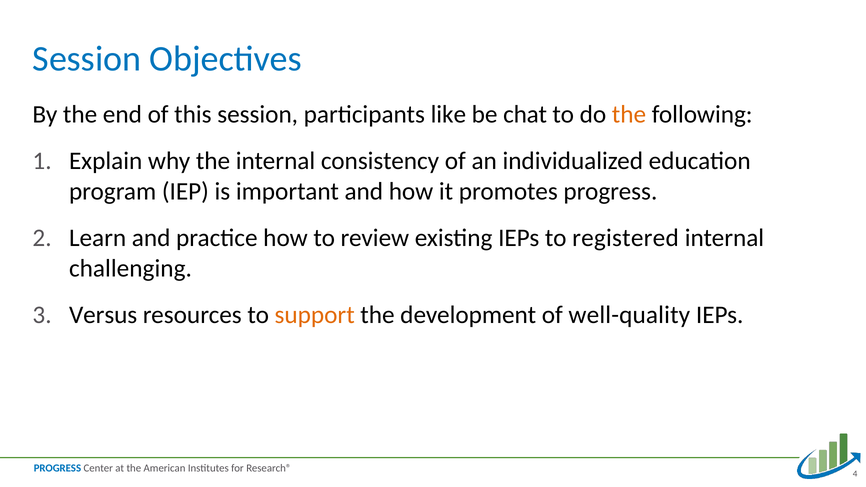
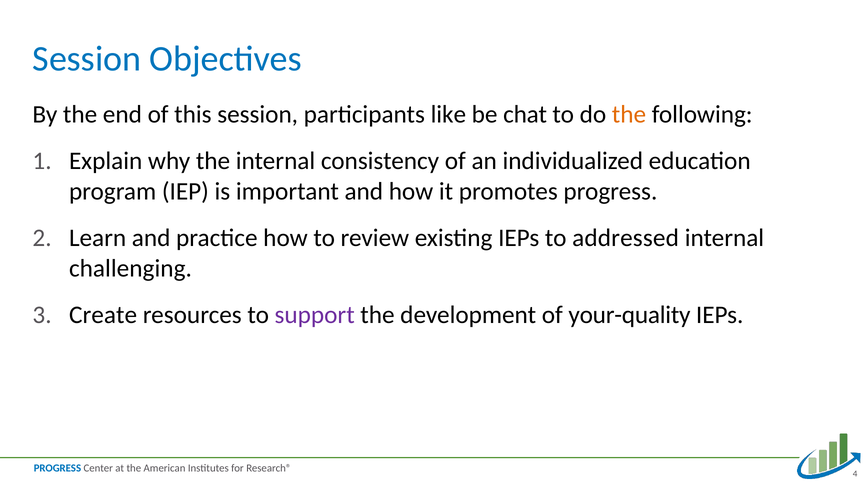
registered: registered -> addressed
Versus: Versus -> Create
support colour: orange -> purple
well-quality: well-quality -> your-quality
